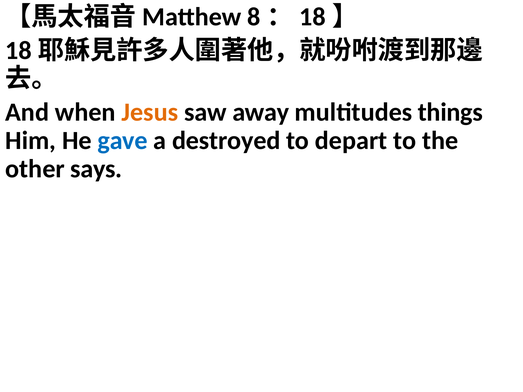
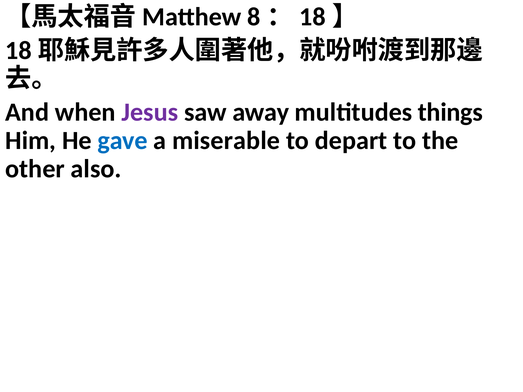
Jesus colour: orange -> purple
destroyed: destroyed -> miserable
says: says -> also
